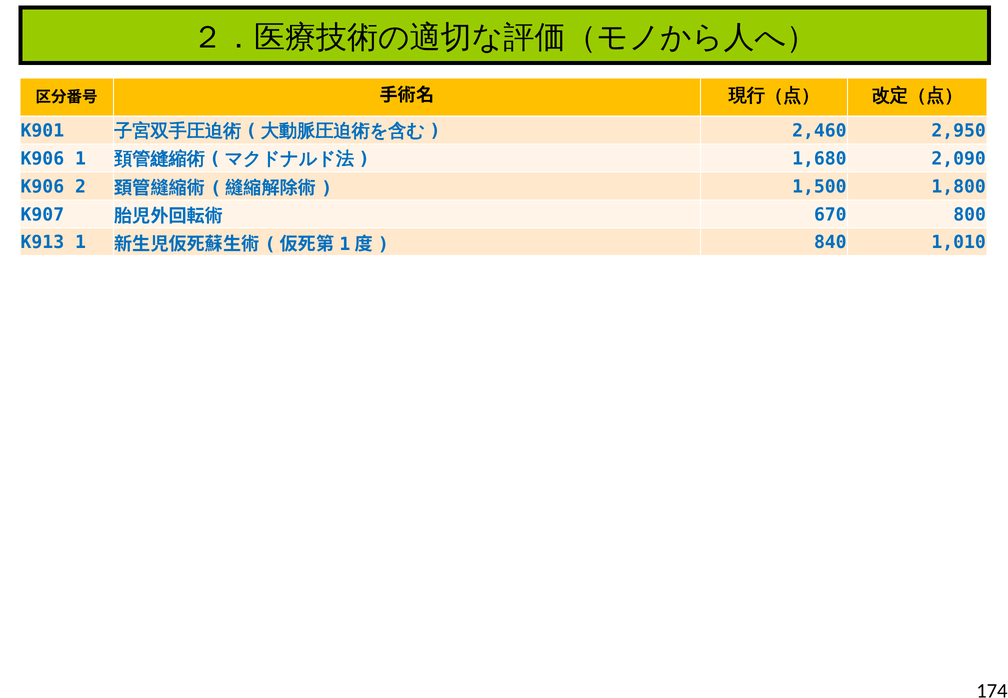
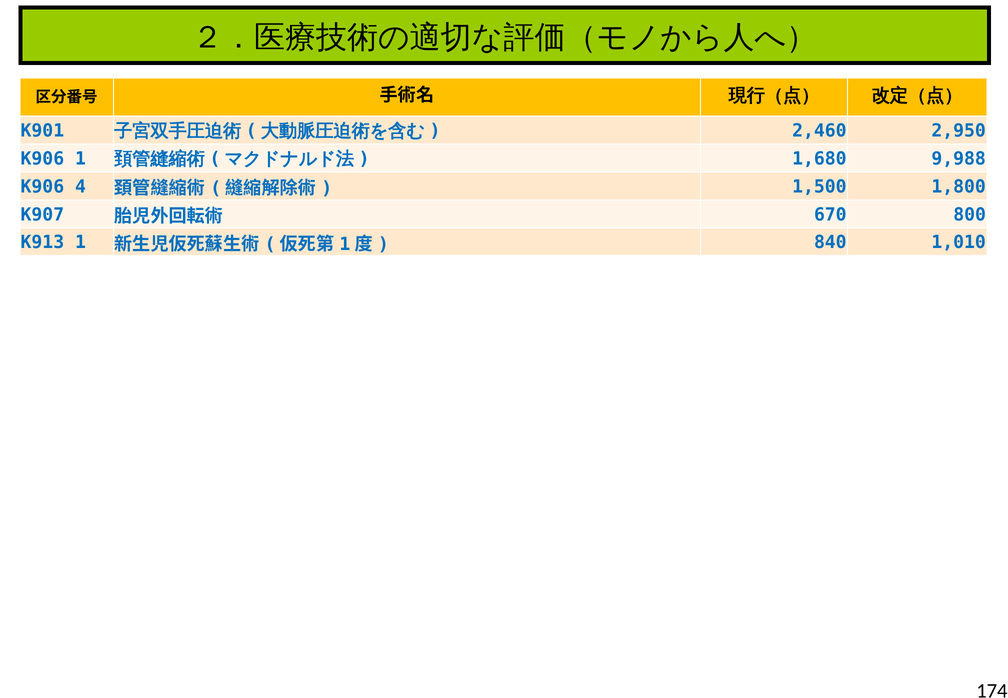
2,090: 2,090 -> 9,988
2: 2 -> 4
